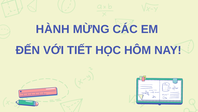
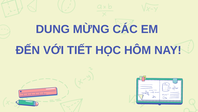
HÀNH: HÀNH -> DUNG
